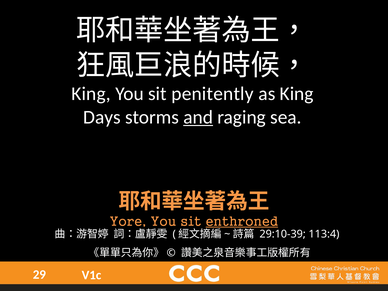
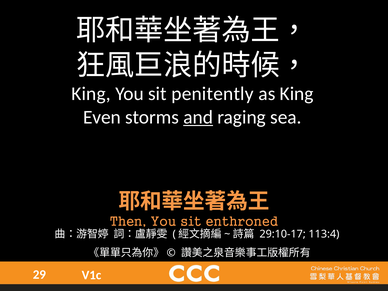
Days: Days -> Even
Yore: Yore -> Then
enthroned underline: present -> none
29:10-39: 29:10-39 -> 29:10-17
